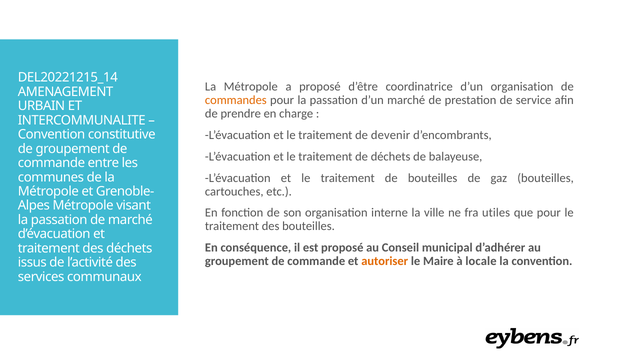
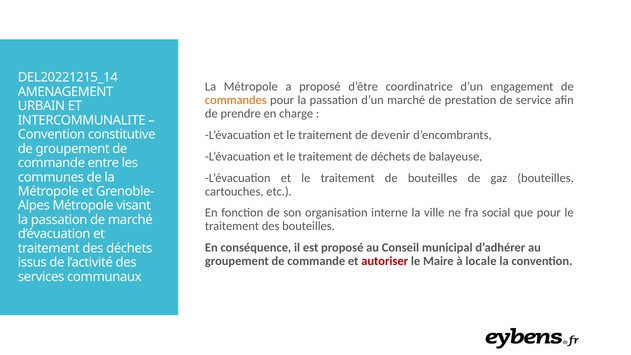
d’un organisation: organisation -> engagement
utiles: utiles -> social
autoriser colour: orange -> red
